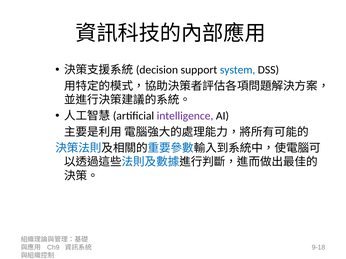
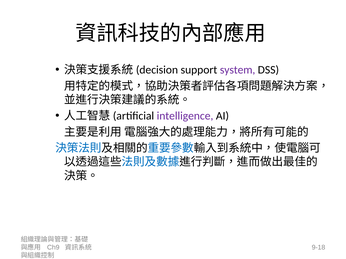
system colour: blue -> purple
